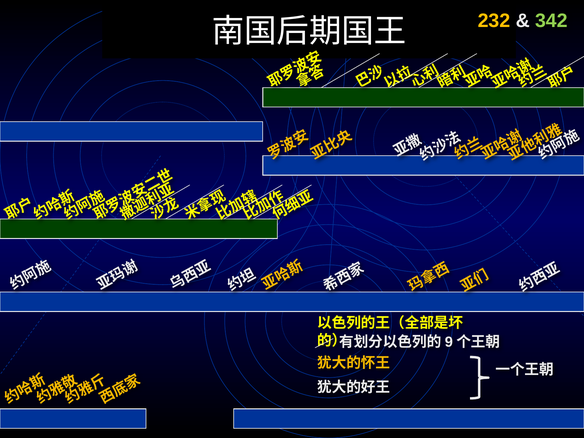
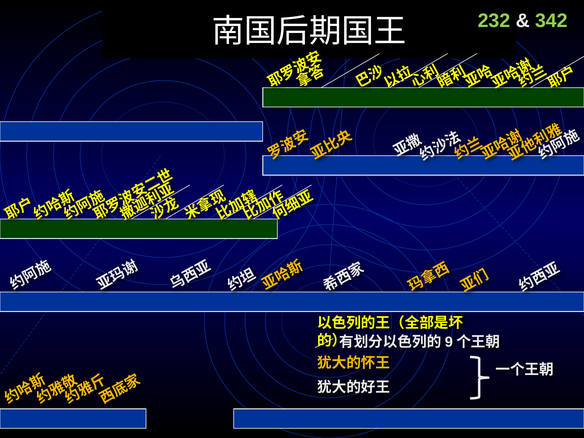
232 colour: yellow -> light green
